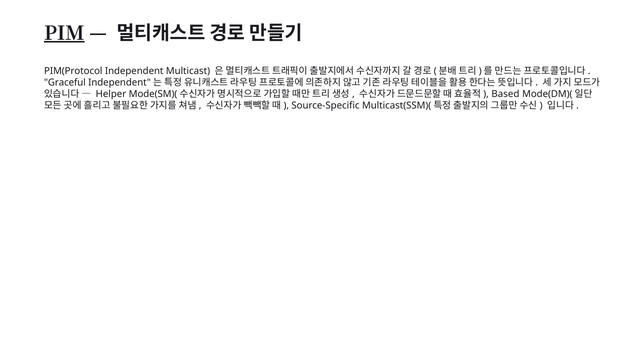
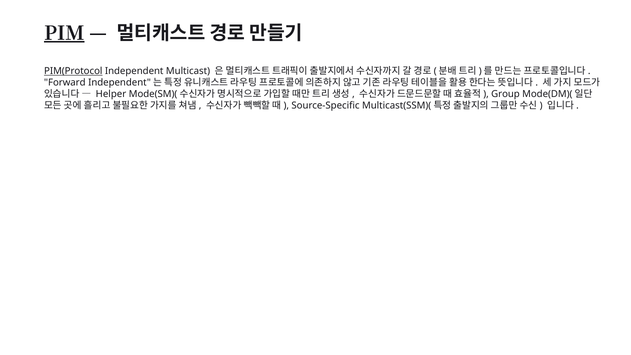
PIM(Protocol underline: none -> present
Graceful: Graceful -> Forward
Based: Based -> Group
